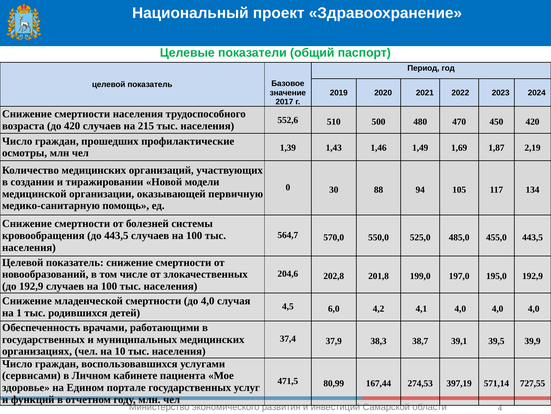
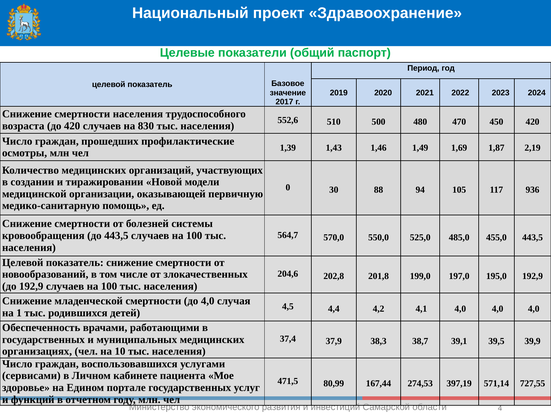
215: 215 -> 830
134: 134 -> 936
6,0: 6,0 -> 4,4
